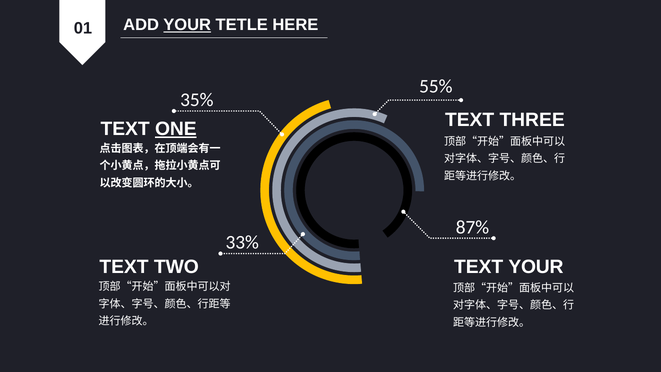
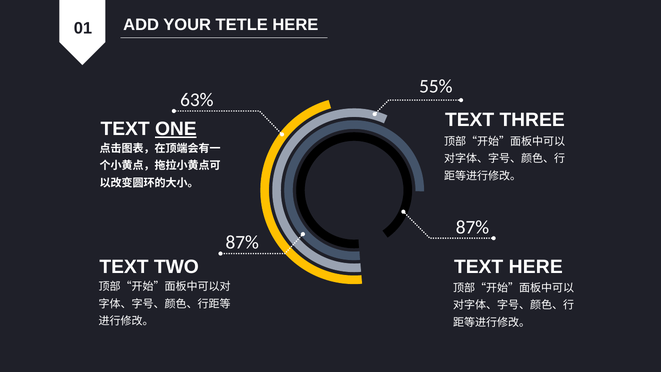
YOUR at (187, 25) underline: present -> none
35%: 35% -> 63%
33% at (242, 242): 33% -> 87%
TEXT YOUR: YOUR -> HERE
